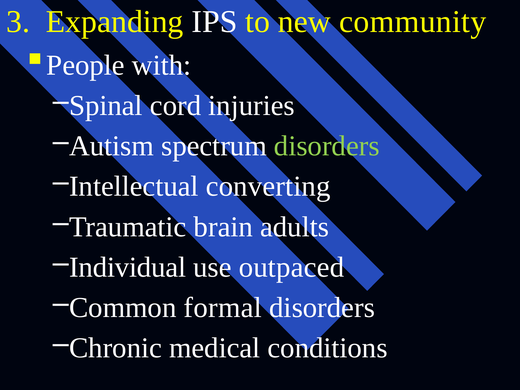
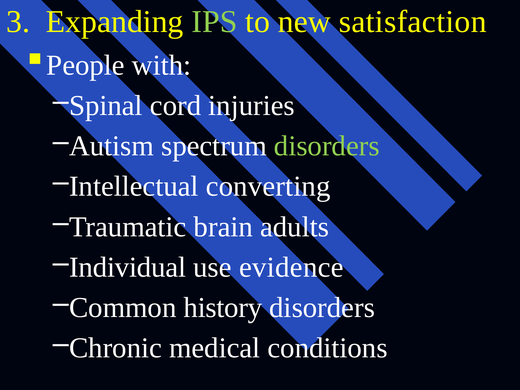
IPS colour: white -> light green
community: community -> satisfaction
outpaced: outpaced -> evidence
formal: formal -> history
